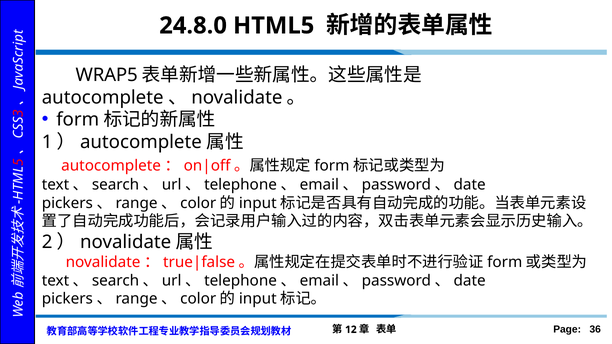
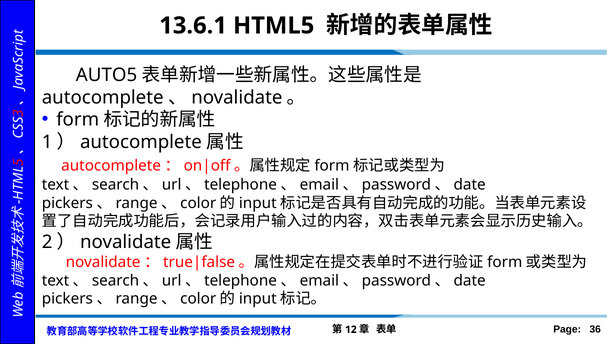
24.8.0: 24.8.0 -> 13.6.1
WRAP5: WRAP5 -> AUTO5
